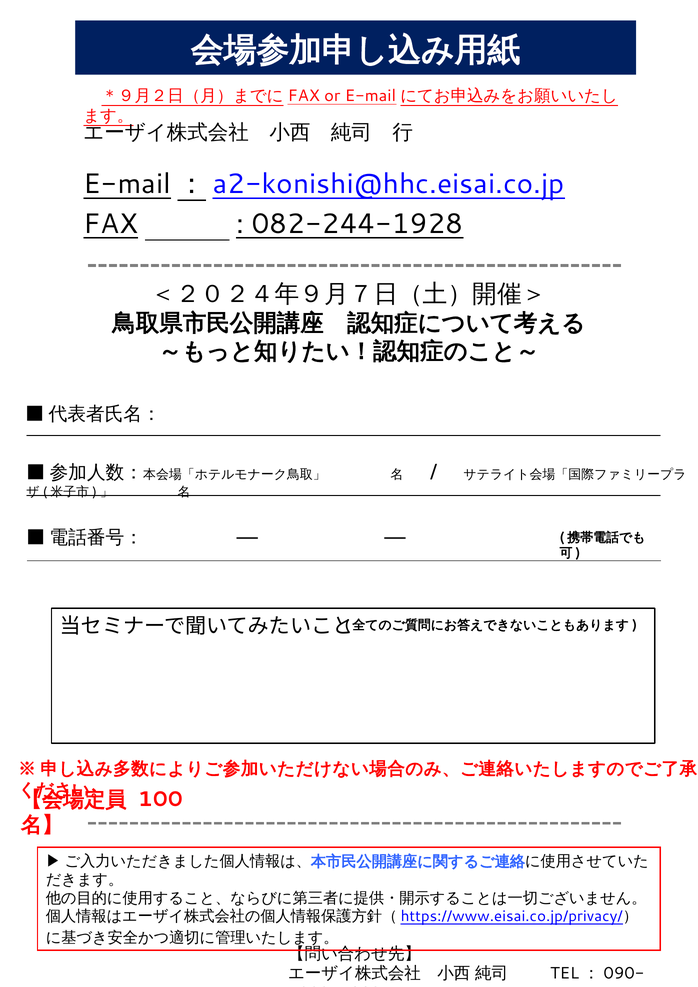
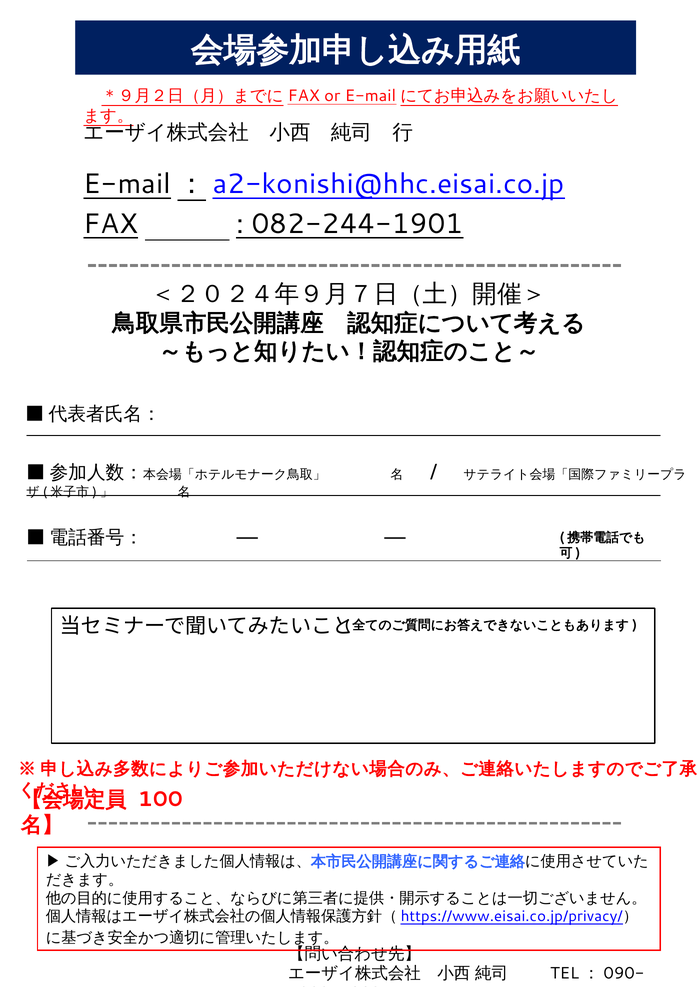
082-244-1928: 082-244-1928 -> 082-244-1901
